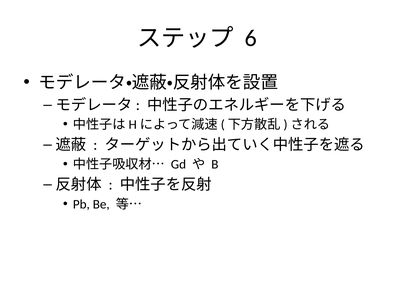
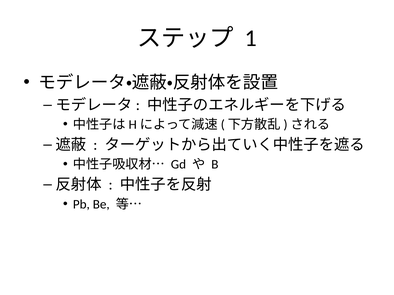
6: 6 -> 1
